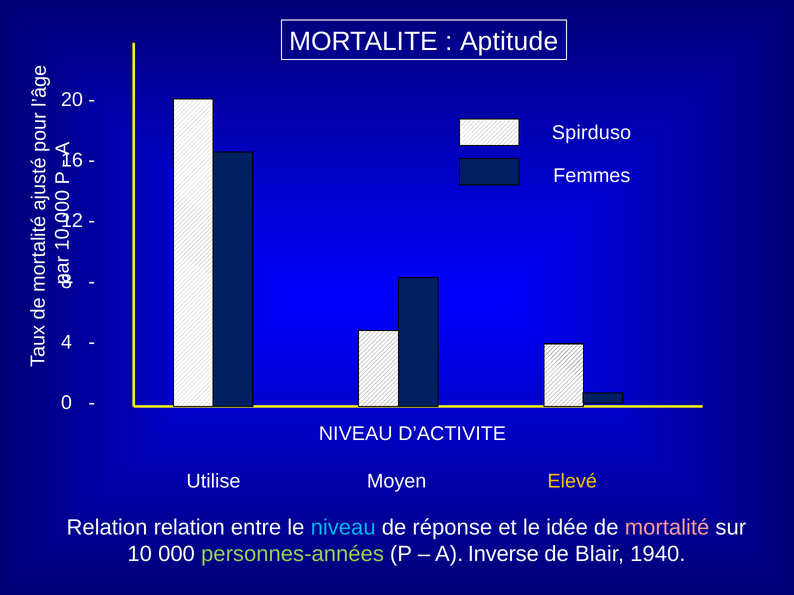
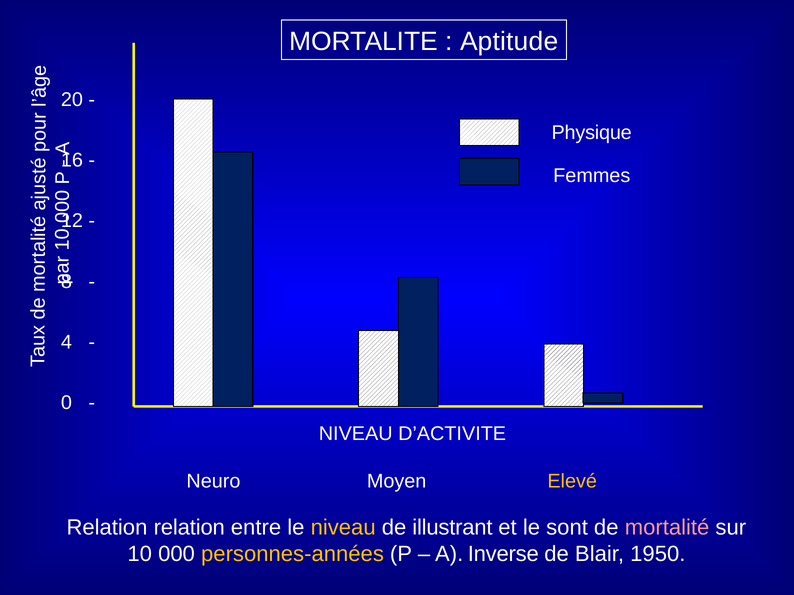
Spirduso: Spirduso -> Physique
Utilise: Utilise -> Neuro
niveau at (343, 528) colour: light blue -> yellow
réponse: réponse -> illustrant
idée: idée -> sont
personnes-années colour: light green -> yellow
1940: 1940 -> 1950
